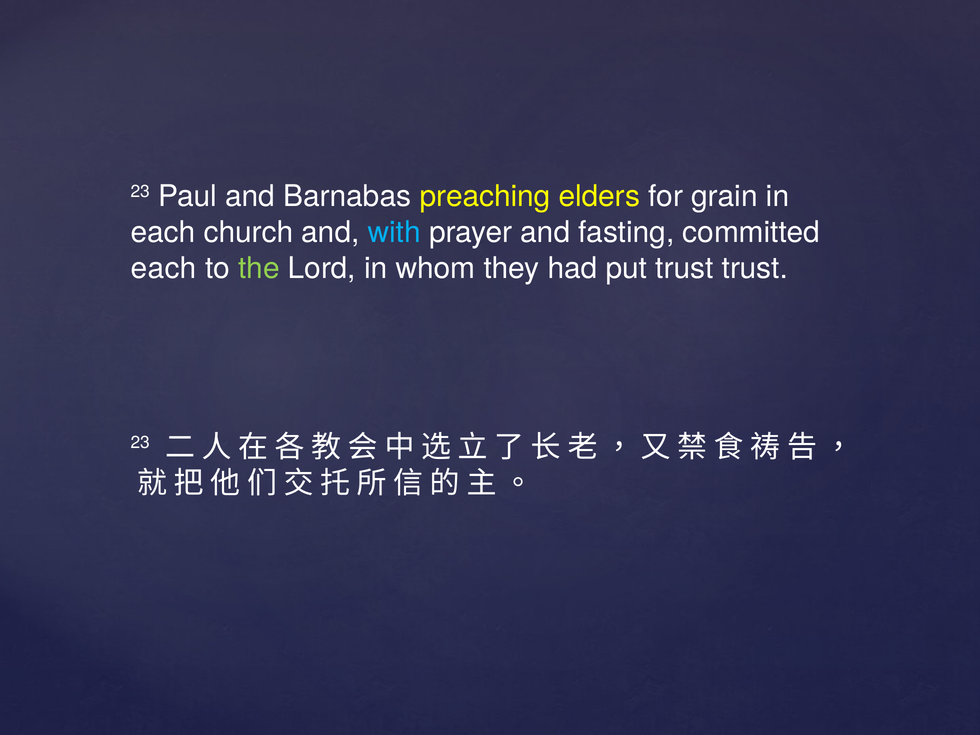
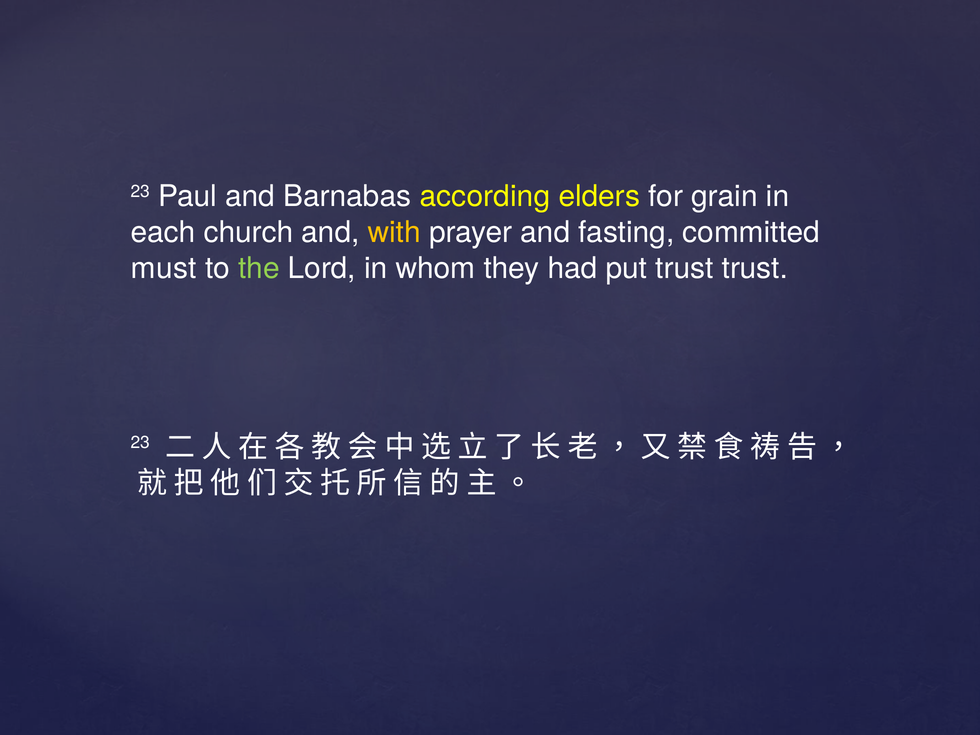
preaching: preaching -> according
with colour: light blue -> yellow
each at (164, 268): each -> must
